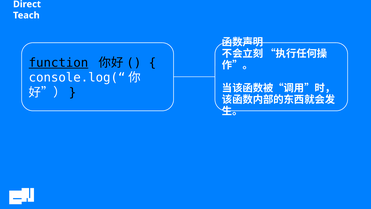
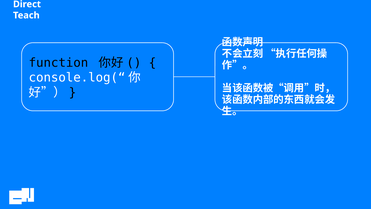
function underline: present -> none
